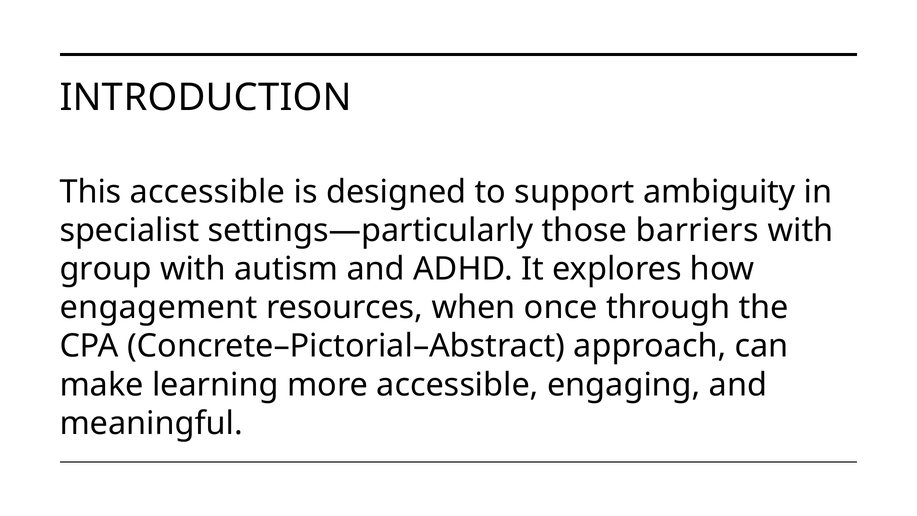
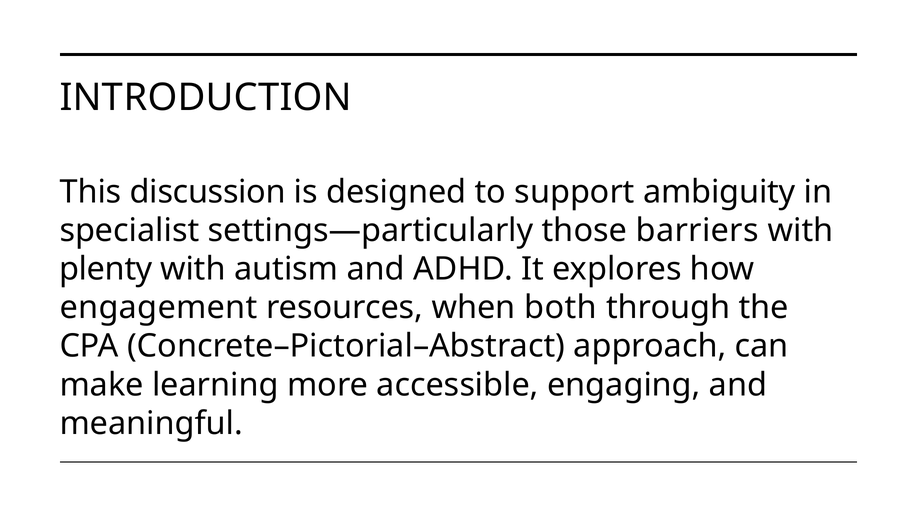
This accessible: accessible -> discussion
group: group -> plenty
once: once -> both
